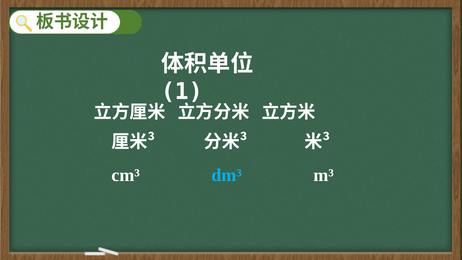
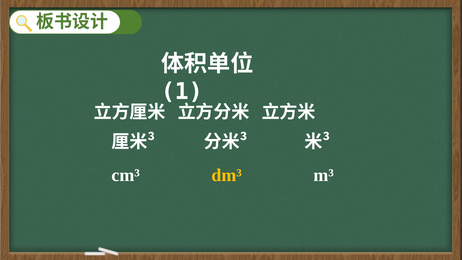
dm³ colour: light blue -> yellow
